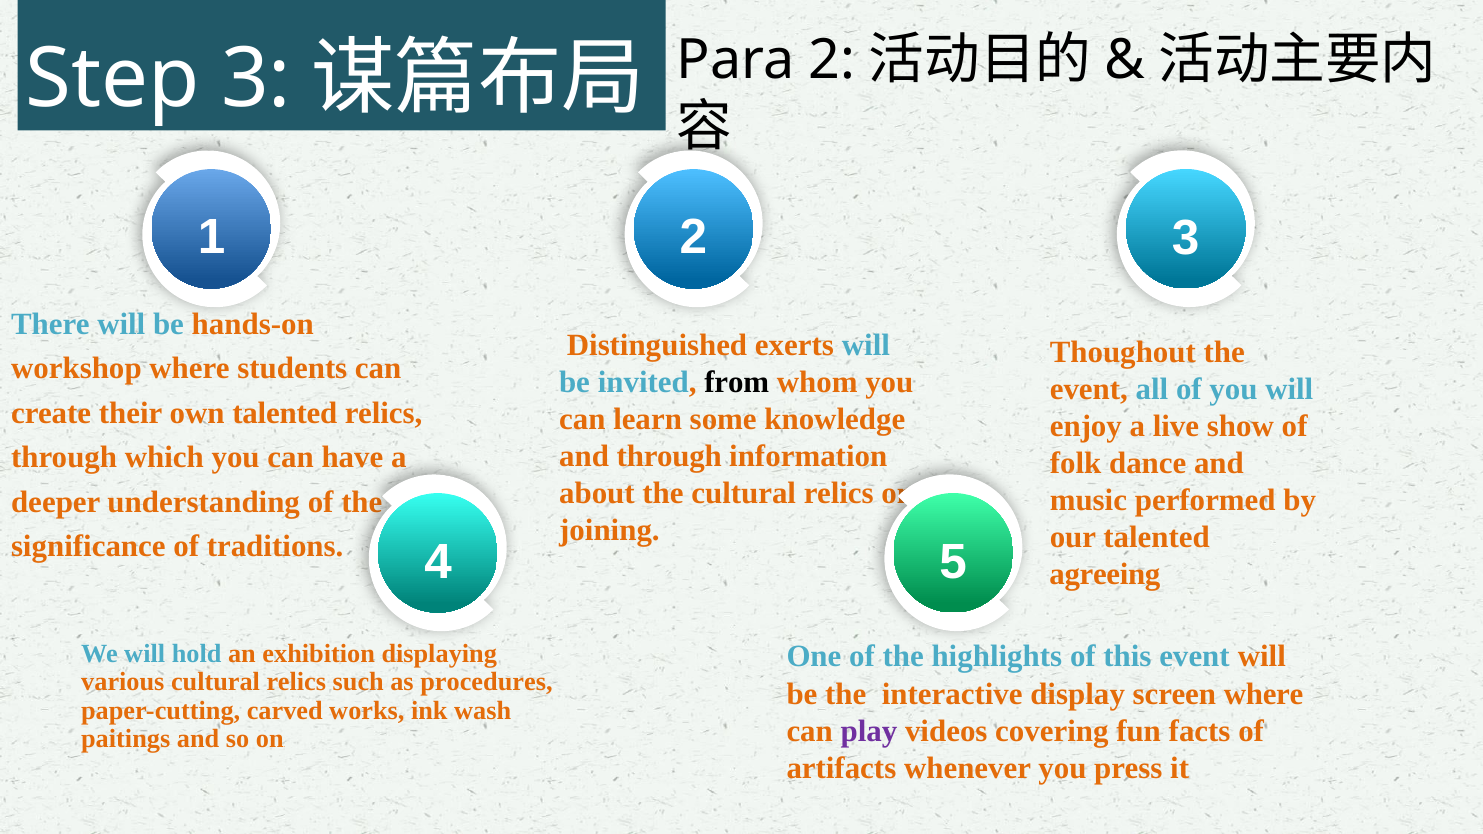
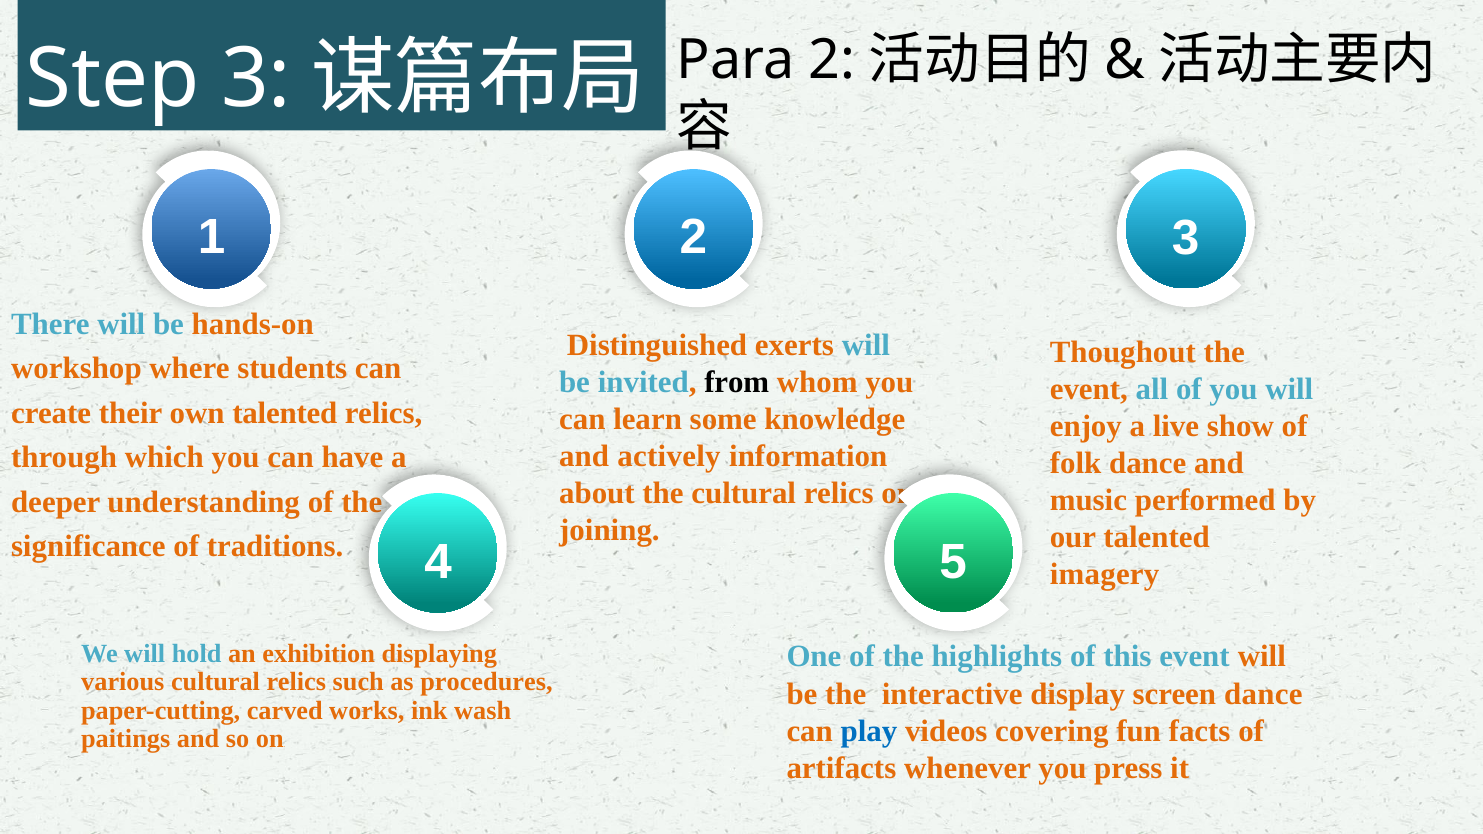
and through: through -> actively
agreeing: agreeing -> imagery
screen where: where -> dance
play colour: purple -> blue
